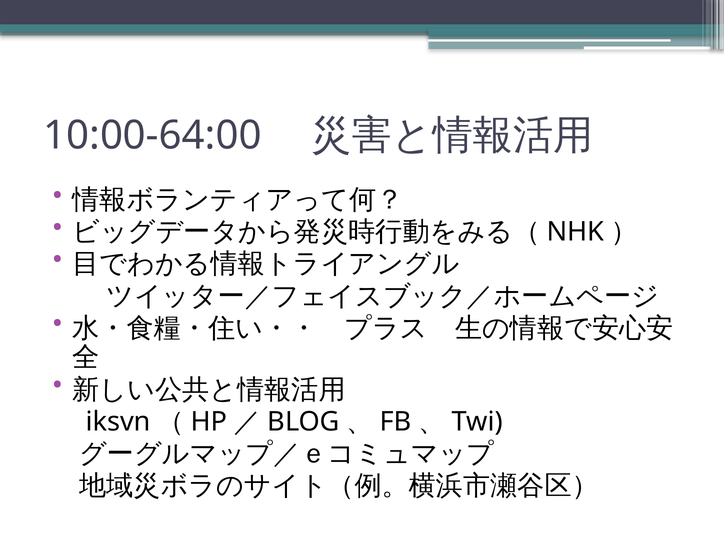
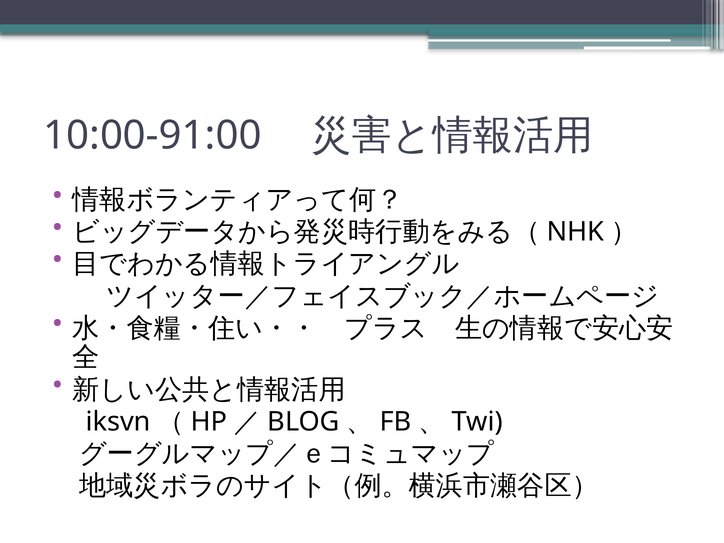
10:00-64:00: 10:00-64:00 -> 10:00-91:00
